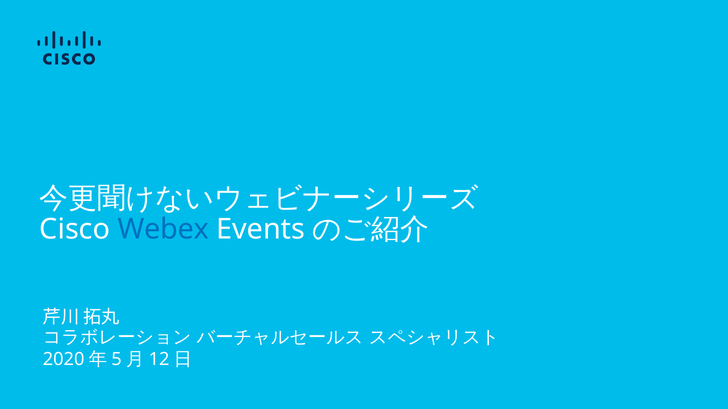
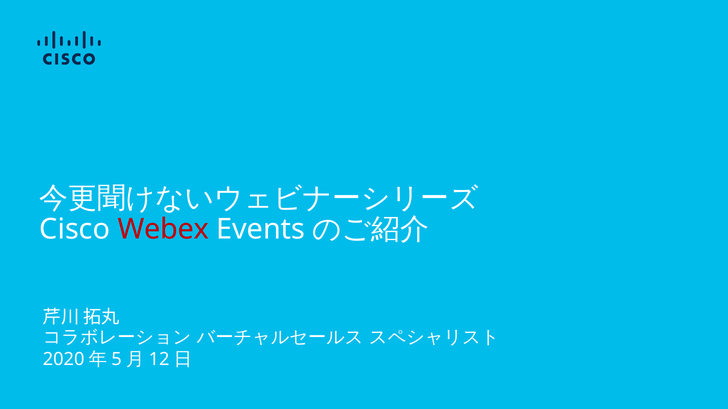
Webex colour: blue -> red
